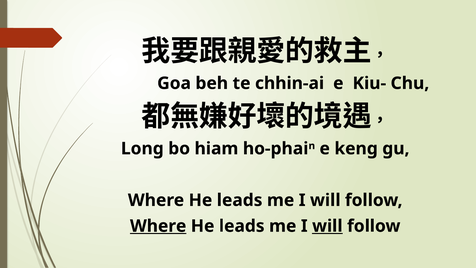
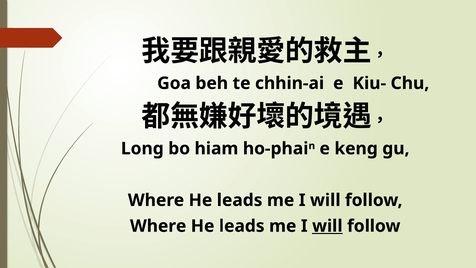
Where at (158, 226) underline: present -> none
